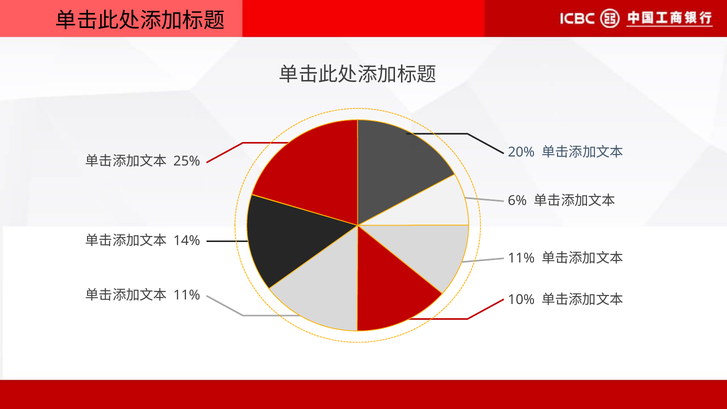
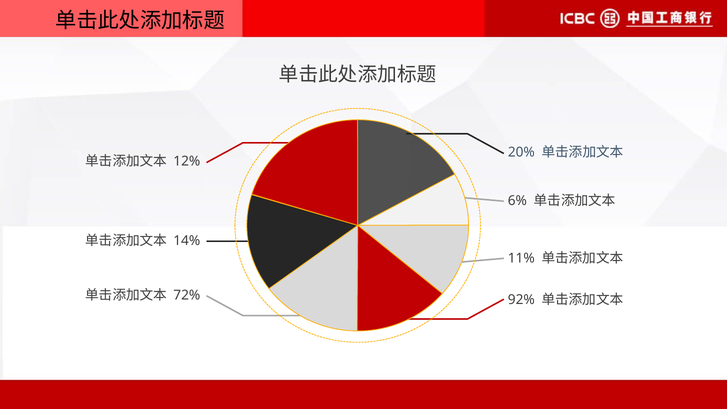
25%: 25% -> 12%
11% at (187, 295): 11% -> 72%
10%: 10% -> 92%
